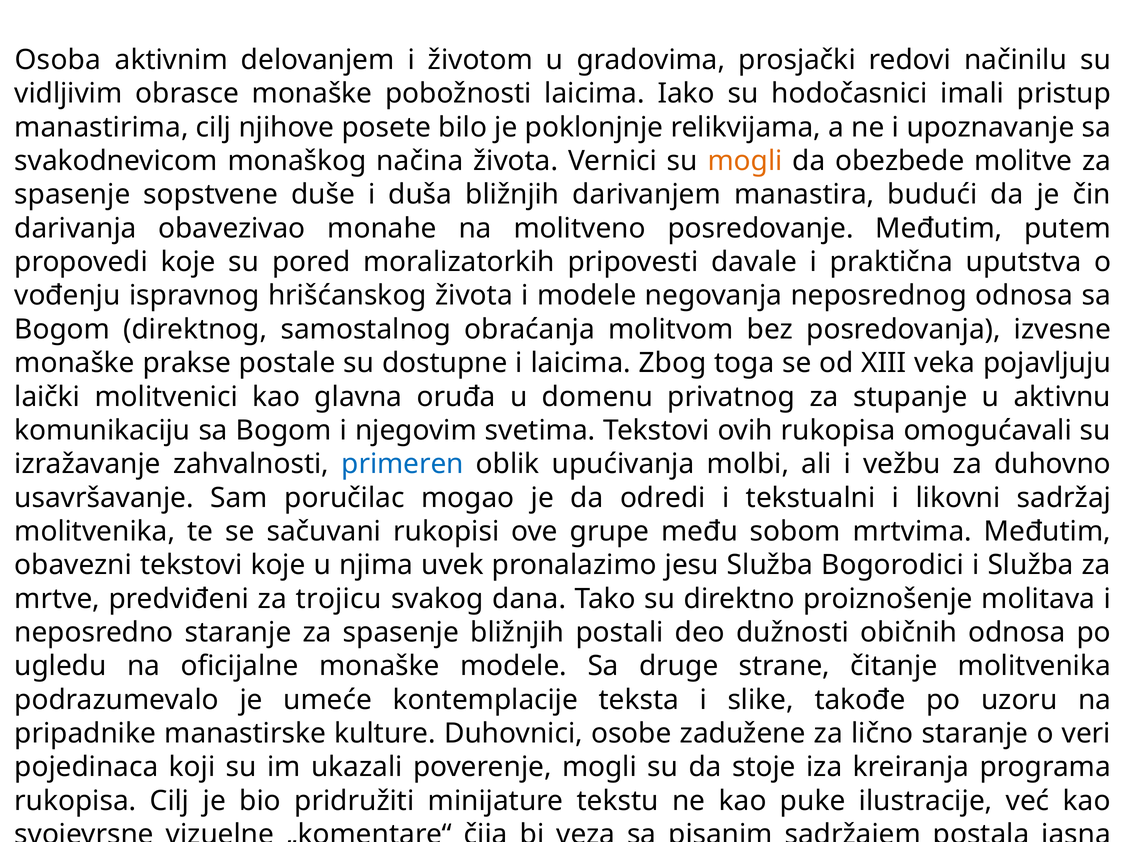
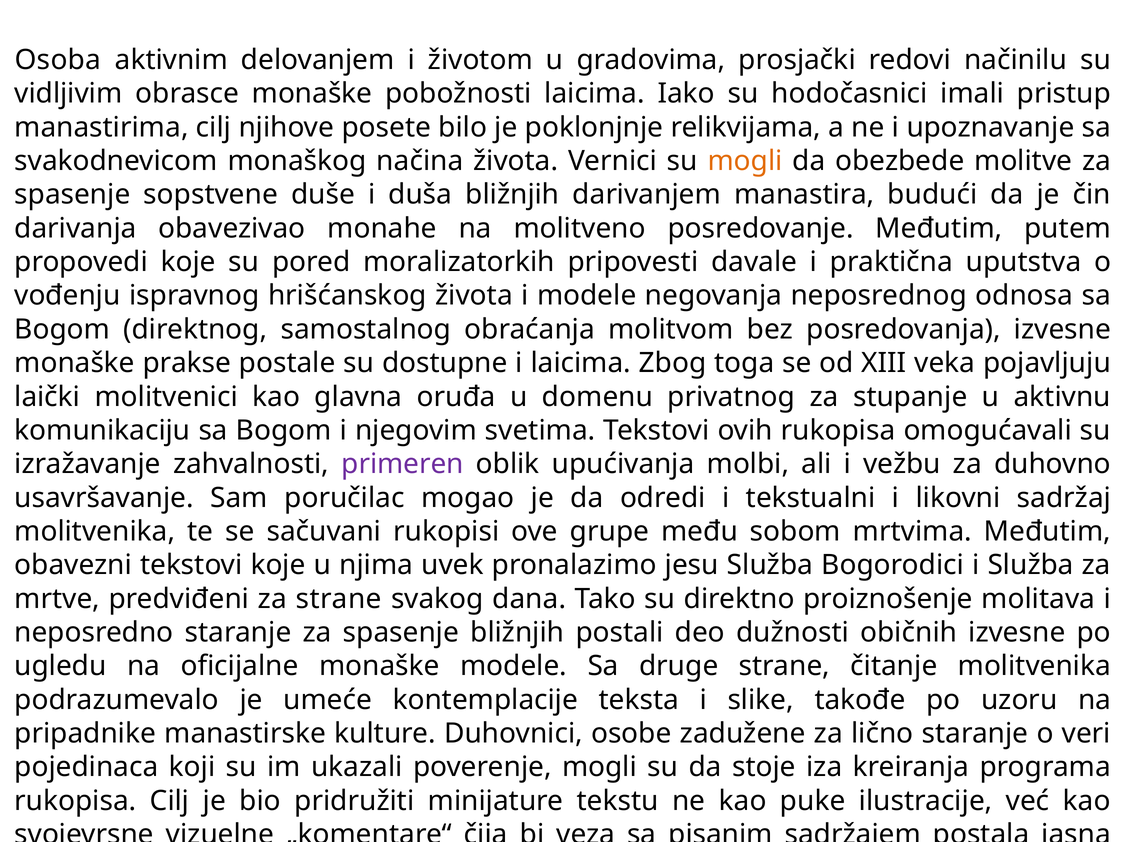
primeren colour: blue -> purple
za trojicu: trojicu -> strane
običnih odnosa: odnosa -> izvesne
